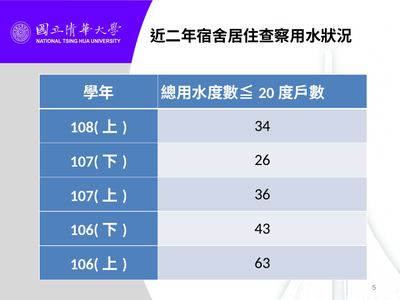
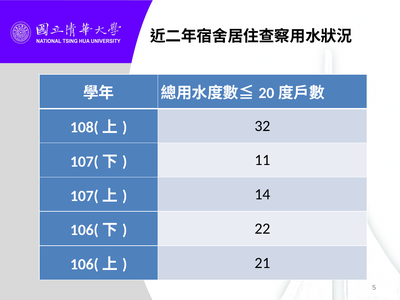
34: 34 -> 32
26: 26 -> 11
36: 36 -> 14
43: 43 -> 22
63: 63 -> 21
